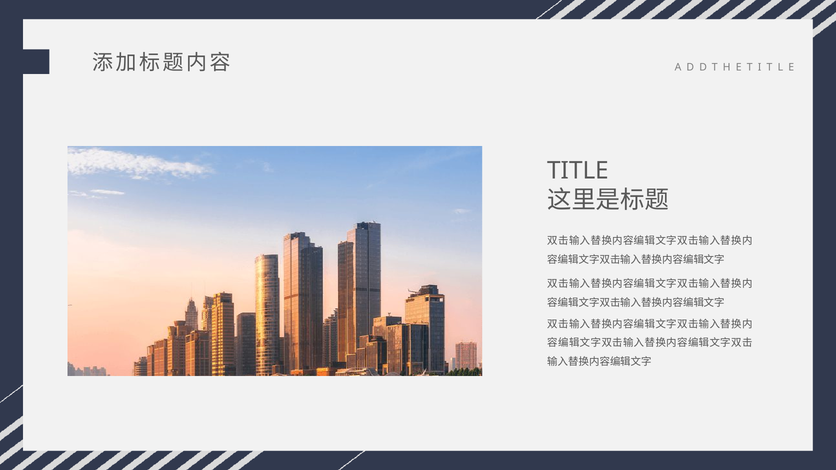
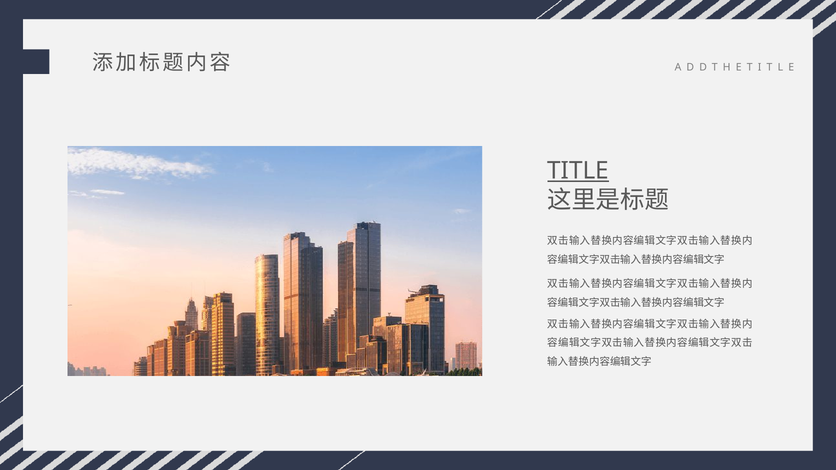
TITLE underline: none -> present
